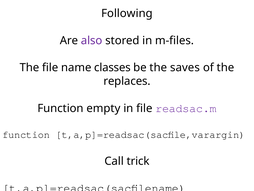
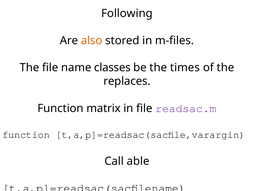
also colour: purple -> orange
saves: saves -> times
empty: empty -> matrix
trick: trick -> able
